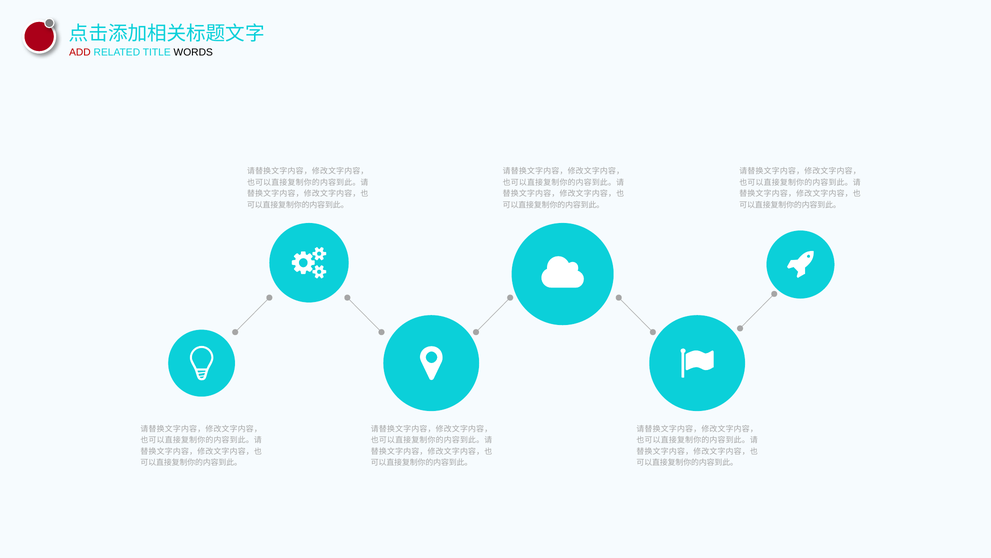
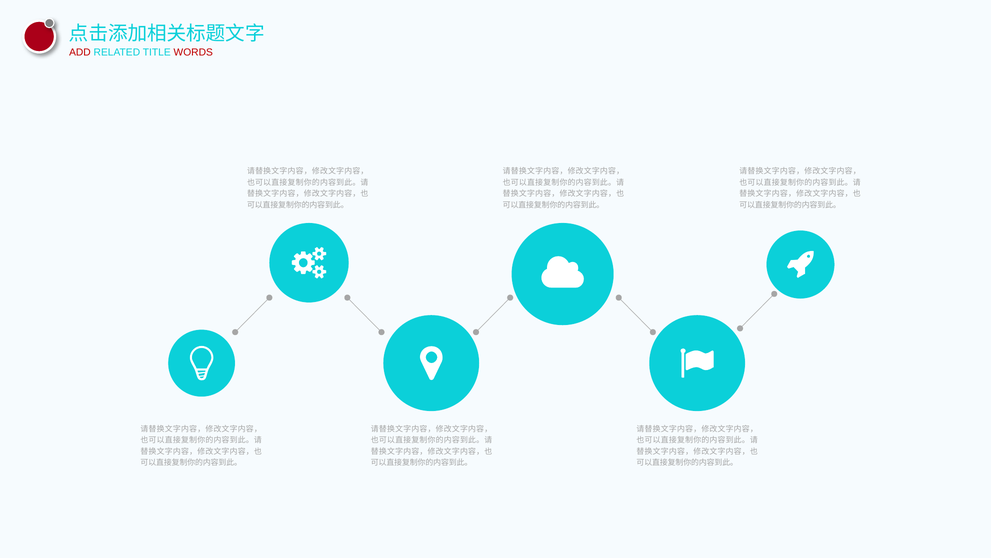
WORDS colour: black -> red
